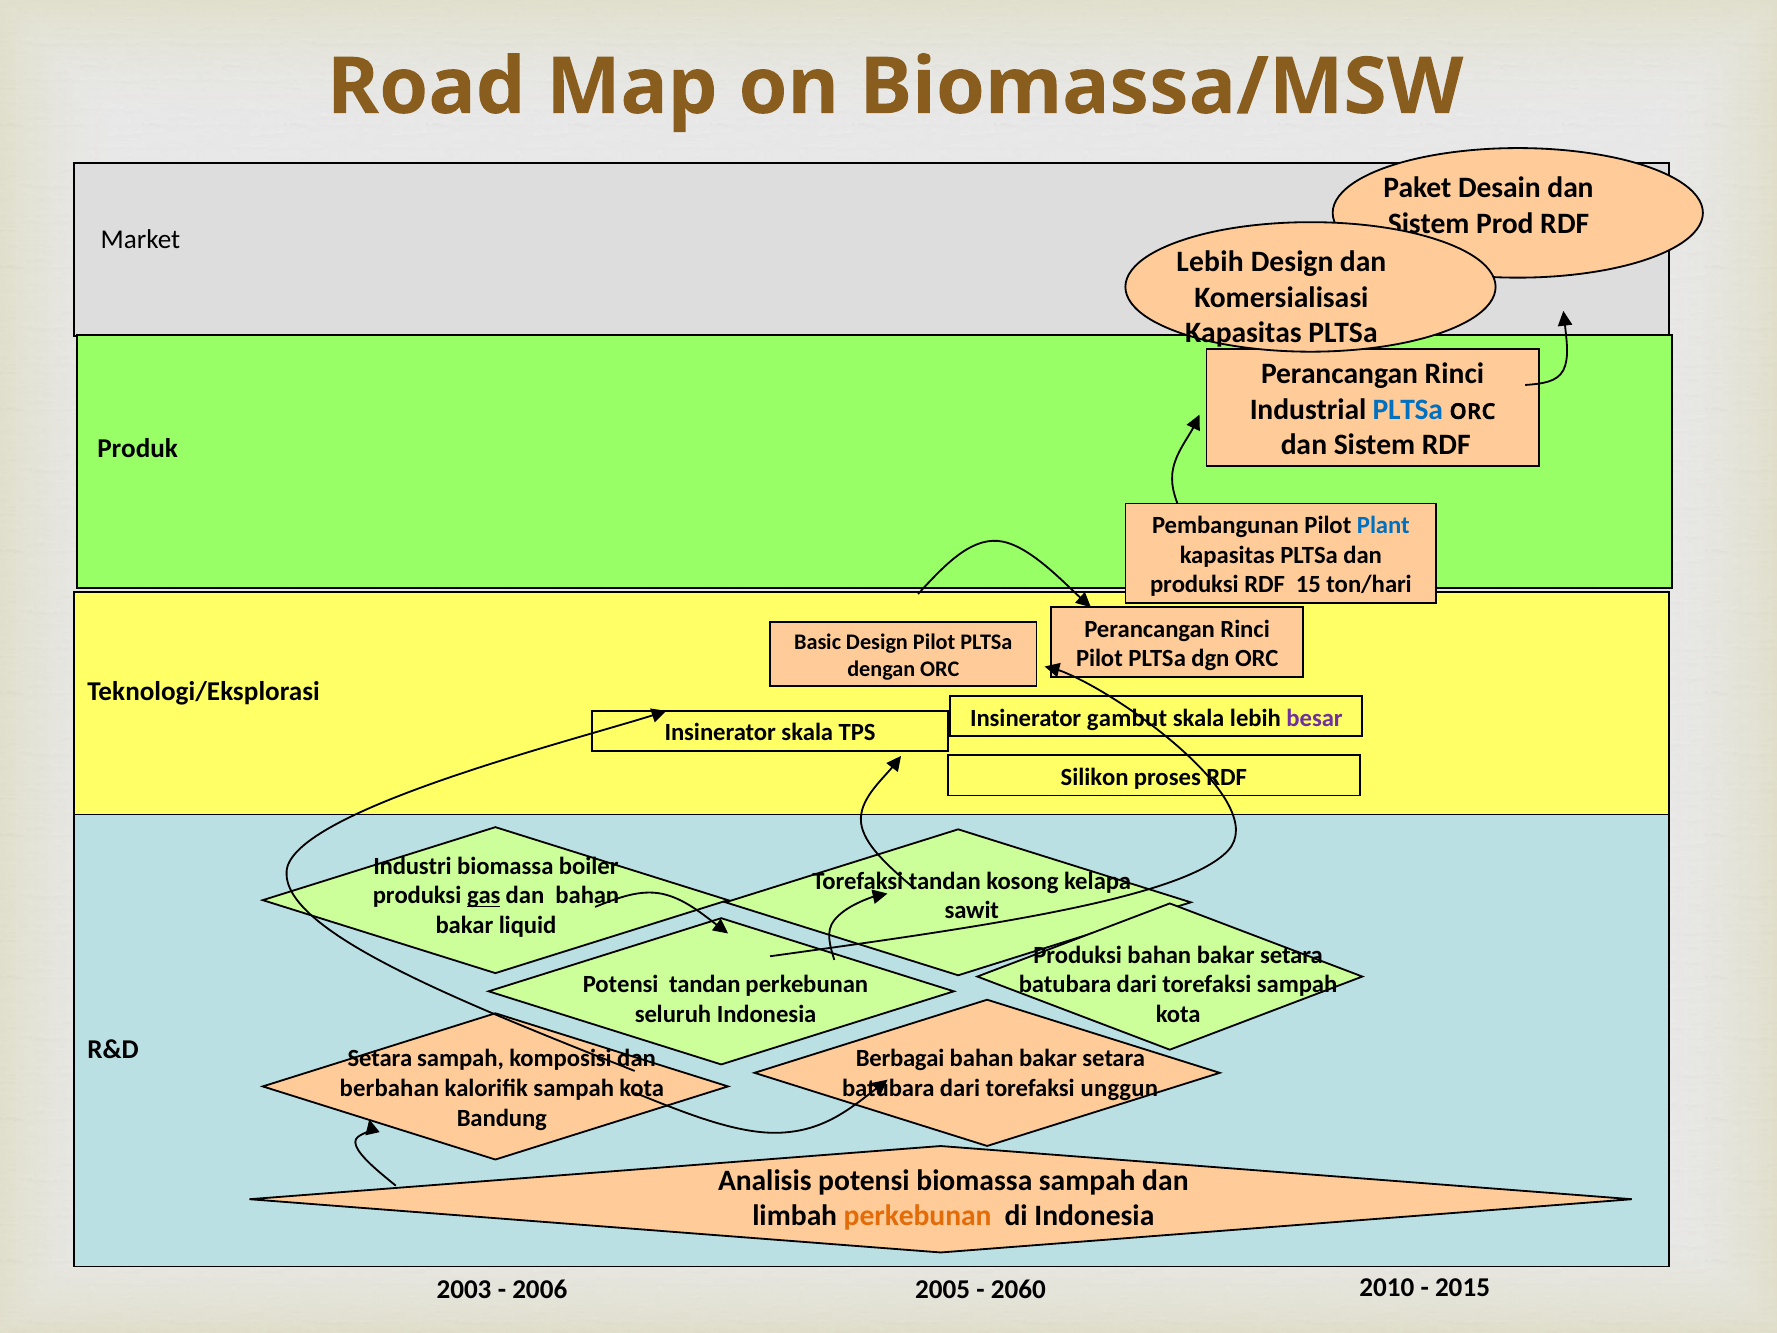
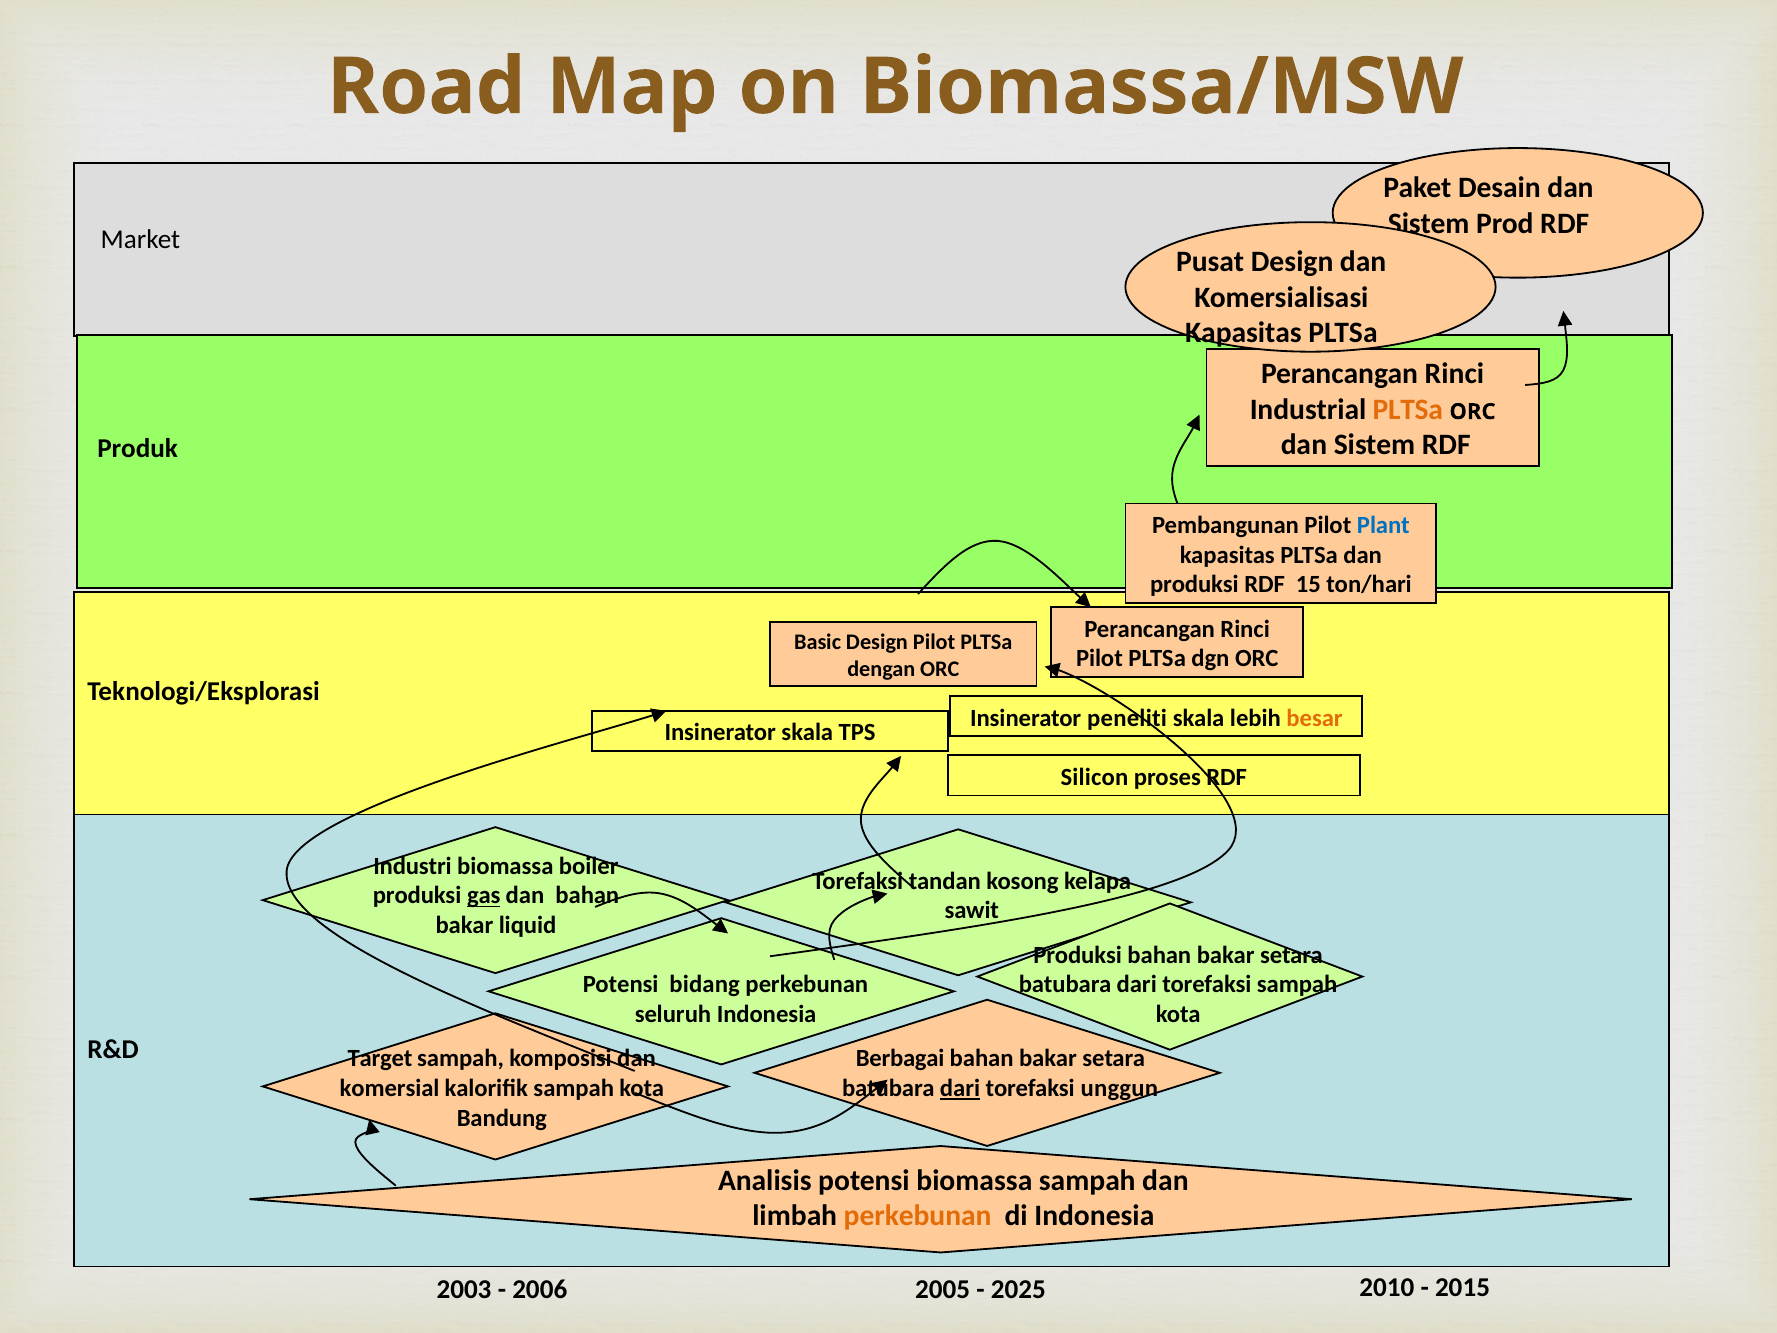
Lebih at (1210, 262): Lebih -> Pusat
PLTSa at (1408, 409) colour: blue -> orange
gambut: gambut -> peneliti
besar colour: purple -> orange
Silikon: Silikon -> Silicon
Potensi tandan: tandan -> bidang
Setara at (380, 1058): Setara -> Target
berbahan: berbahan -> komersial
dari at (960, 1088) underline: none -> present
2060: 2060 -> 2025
